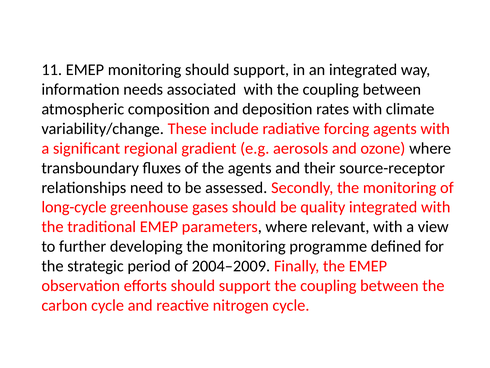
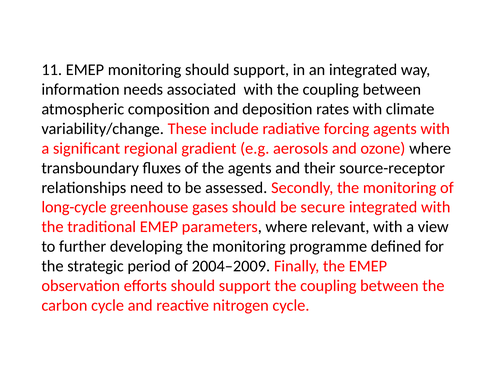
quality: quality -> secure
